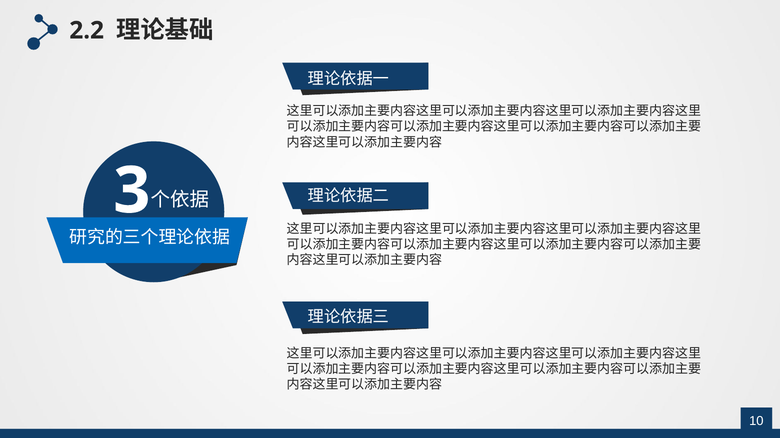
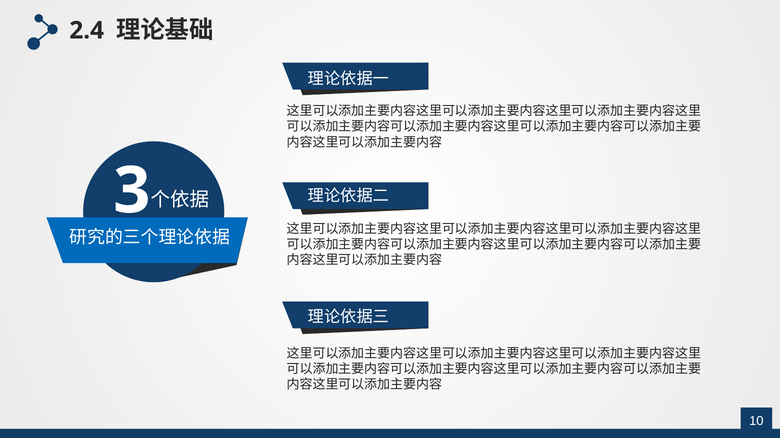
2.2: 2.2 -> 2.4
